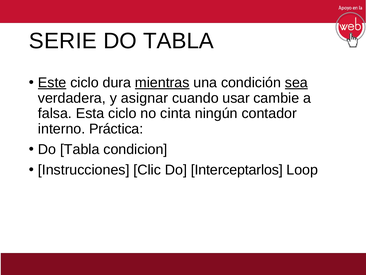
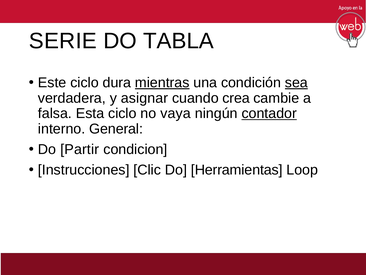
Este underline: present -> none
usar: usar -> crea
cinta: cinta -> vaya
contador underline: none -> present
Práctica: Práctica -> General
Tabla at (80, 149): Tabla -> Partir
Interceptarlos: Interceptarlos -> Herramientas
